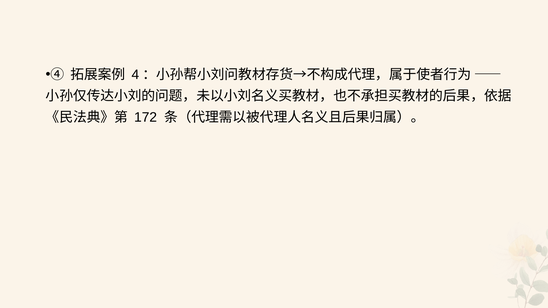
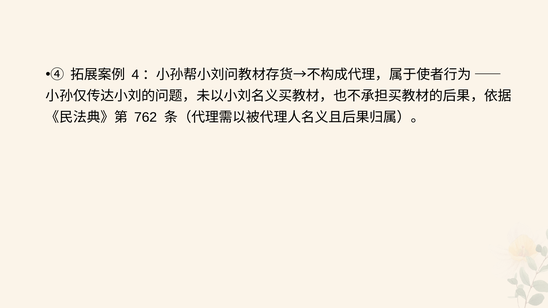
172: 172 -> 762
